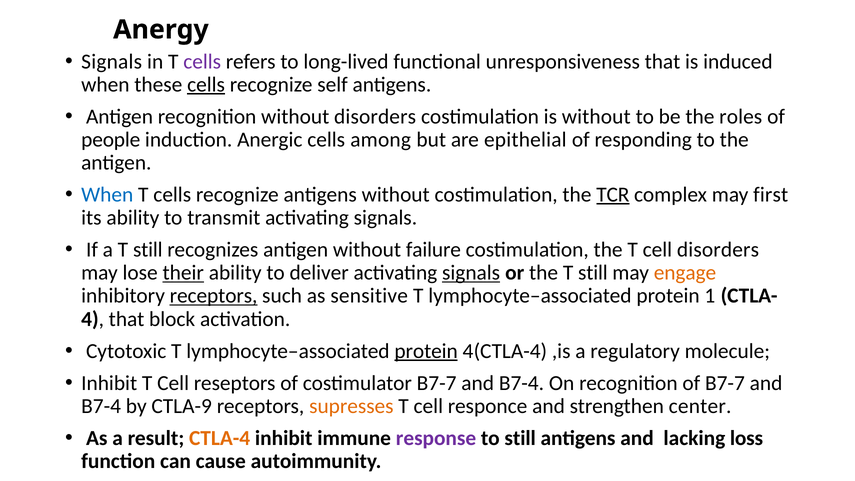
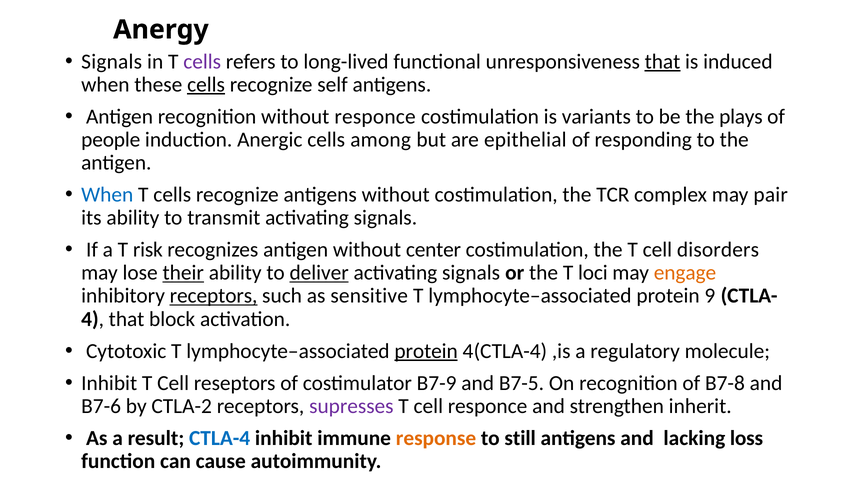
that at (663, 61) underline: none -> present
without disorders: disorders -> responce
is without: without -> variants
roles: roles -> plays
TCR underline: present -> none
first: first -> pair
a T still: still -> risk
failure: failure -> center
deliver underline: none -> present
signals at (471, 273) underline: present -> none
the T still: still -> loci
1: 1 -> 9
costimulator B7-7: B7-7 -> B7-9
B7-4 at (521, 383): B7-4 -> B7-5
of B7-7: B7-7 -> B7-8
B7-4 at (101, 406): B7-4 -> B7-6
CTLA-9: CTLA-9 -> CTLA-2
supresses colour: orange -> purple
center: center -> inherit
CTLA-4 colour: orange -> blue
response colour: purple -> orange
